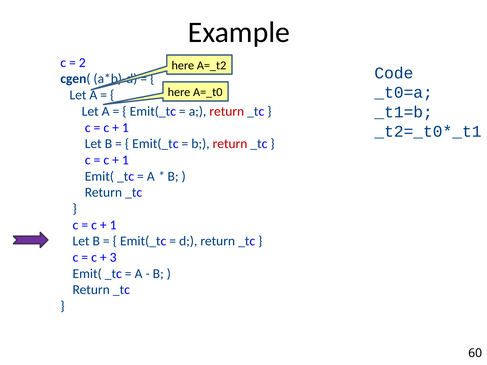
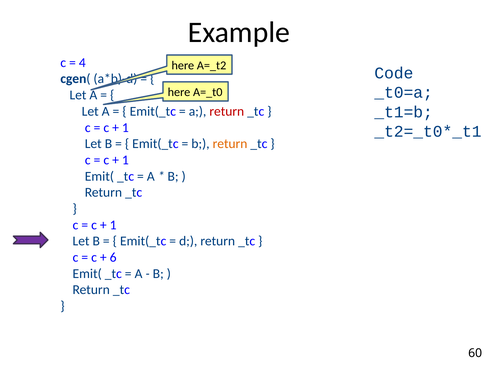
2: 2 -> 4
return at (230, 144) colour: red -> orange
3: 3 -> 6
